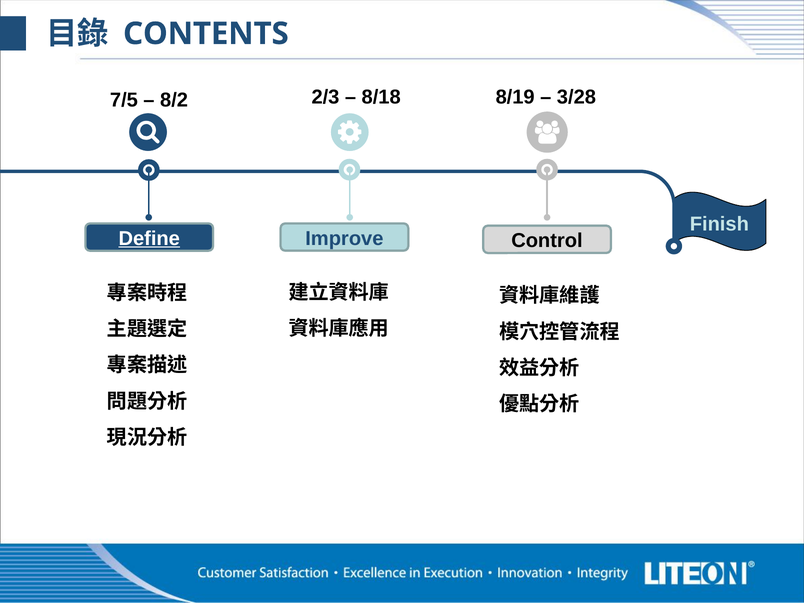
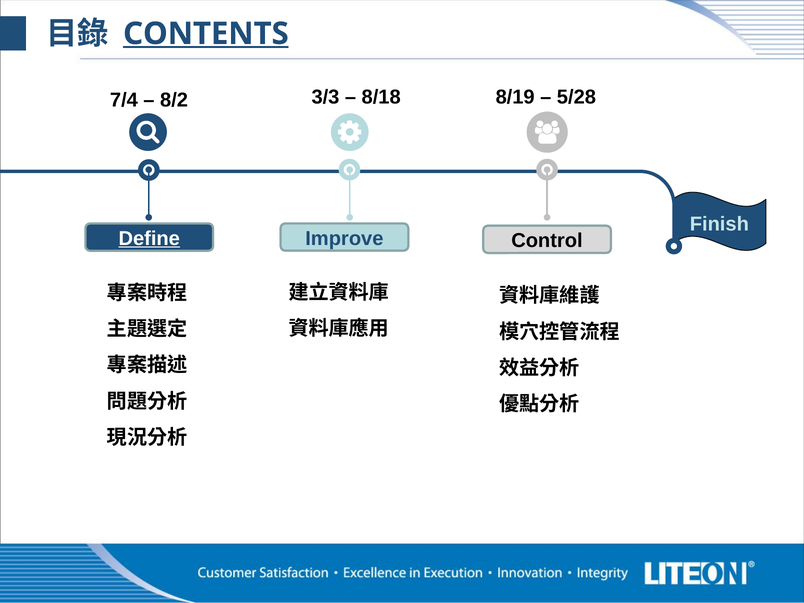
CONTENTS underline: none -> present
7/5: 7/5 -> 7/4
2/3: 2/3 -> 3/3
3/28: 3/28 -> 5/28
